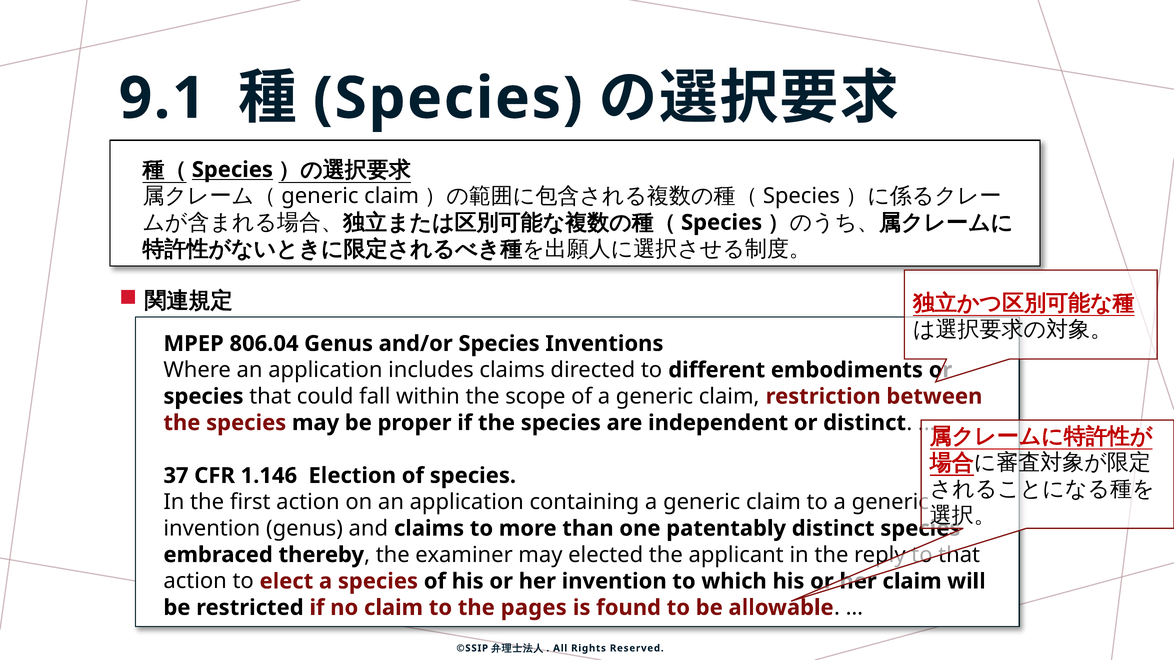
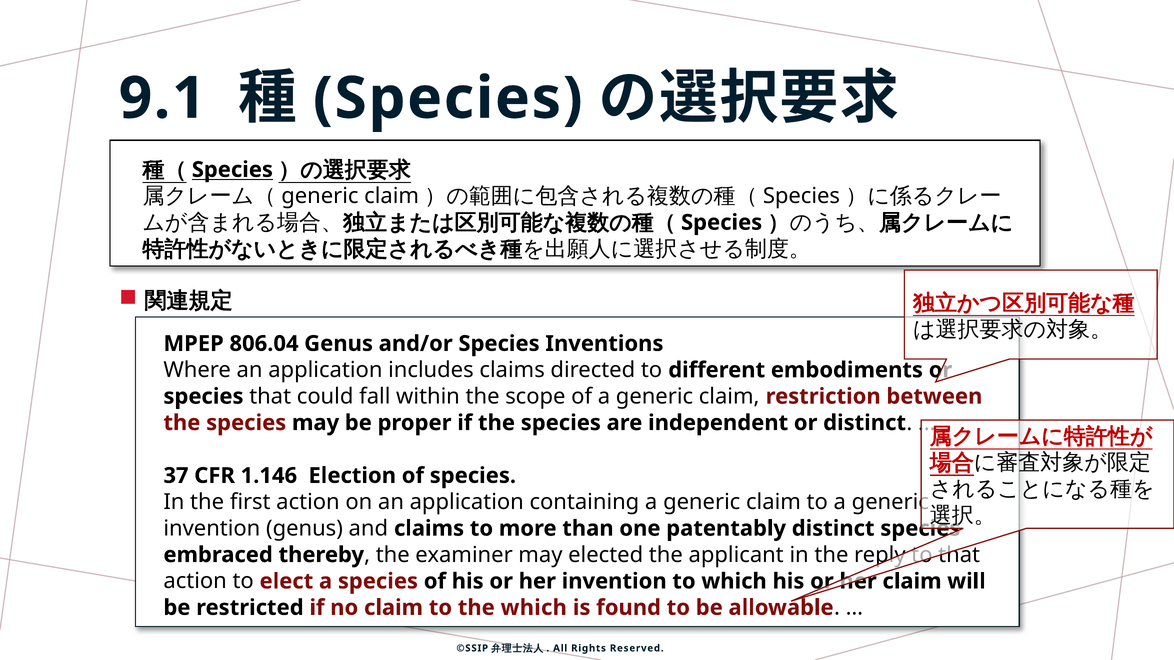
the pages: pages -> which
